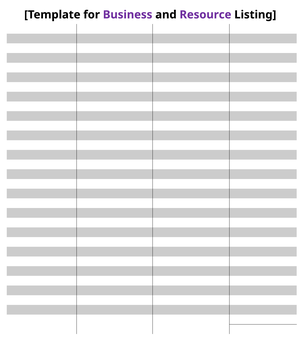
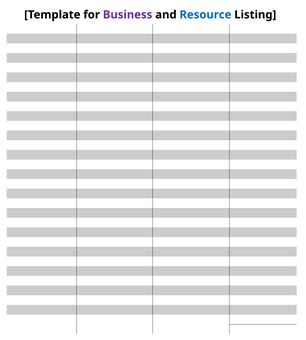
Resource colour: purple -> blue
